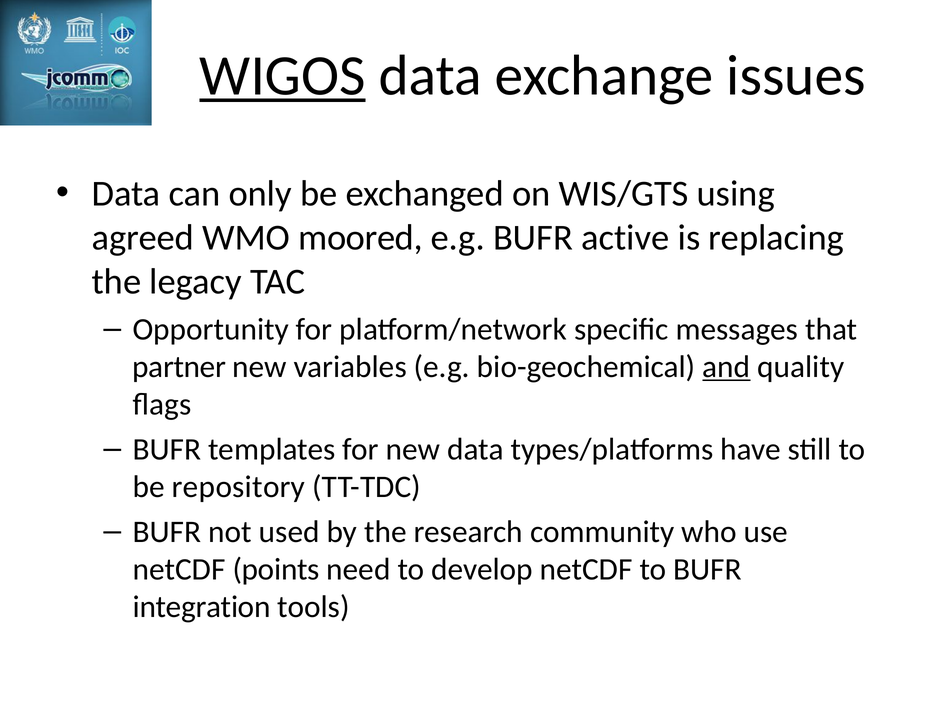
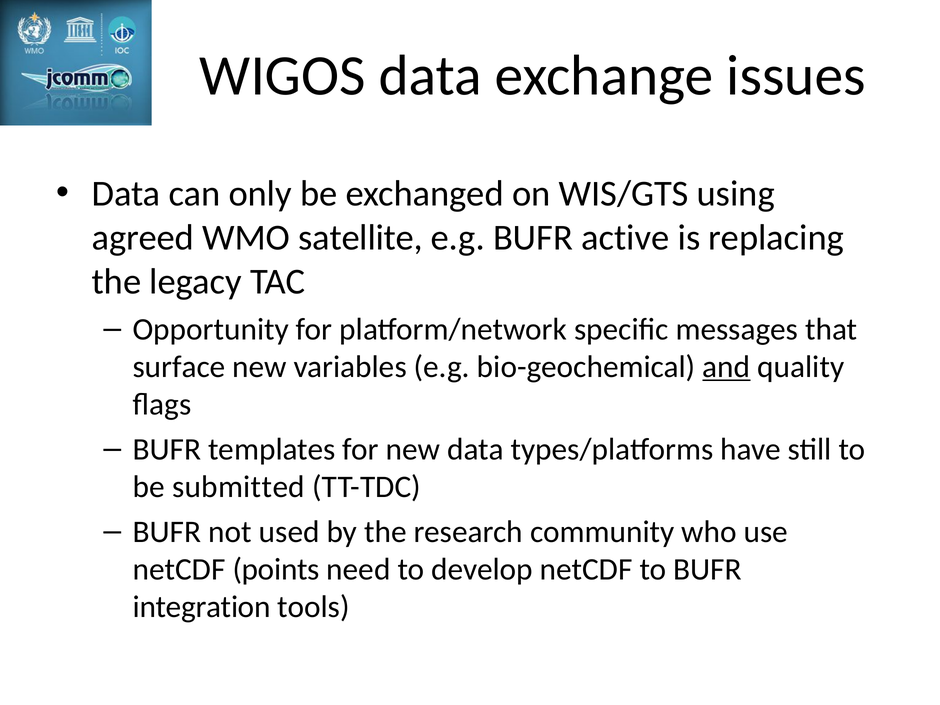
WIGOS underline: present -> none
moored: moored -> satellite
partner: partner -> surface
repository: repository -> submitted
